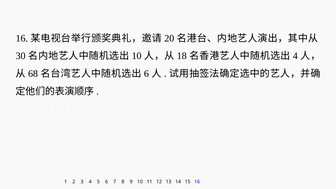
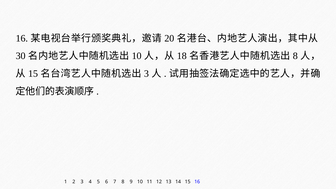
4 at (295, 56): 4 -> 8
68 at (33, 74): 68 -> 15
6 at (146, 74): 6 -> 3
